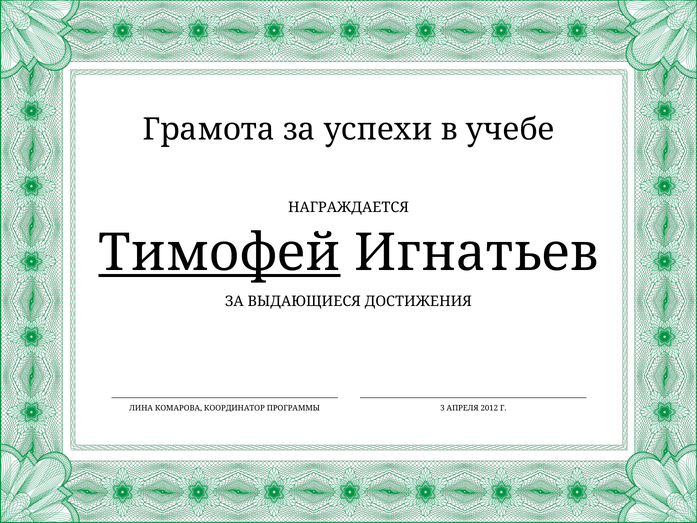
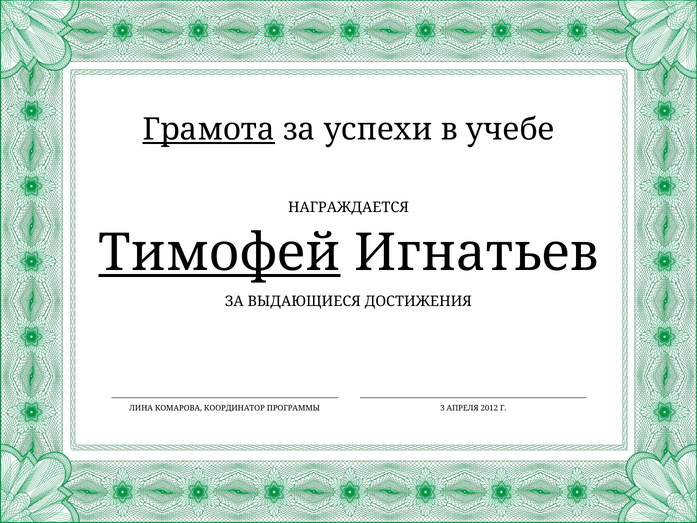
Грамота underline: none -> present
